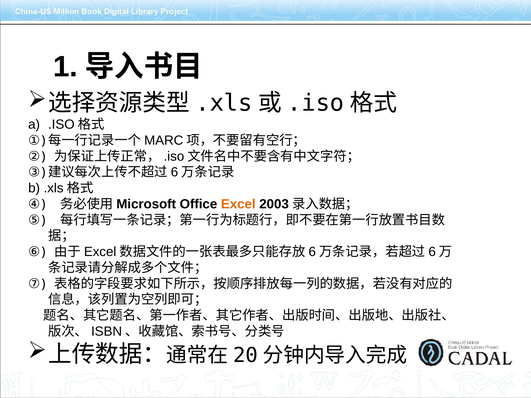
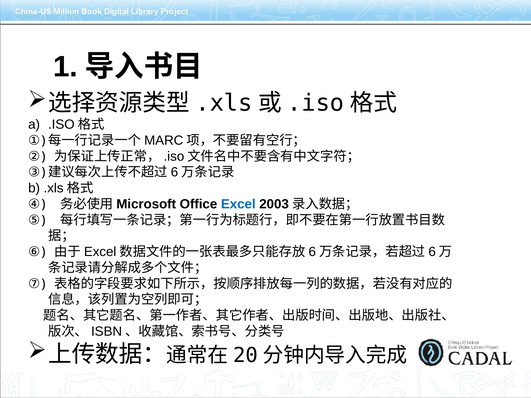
Excel colour: orange -> blue
